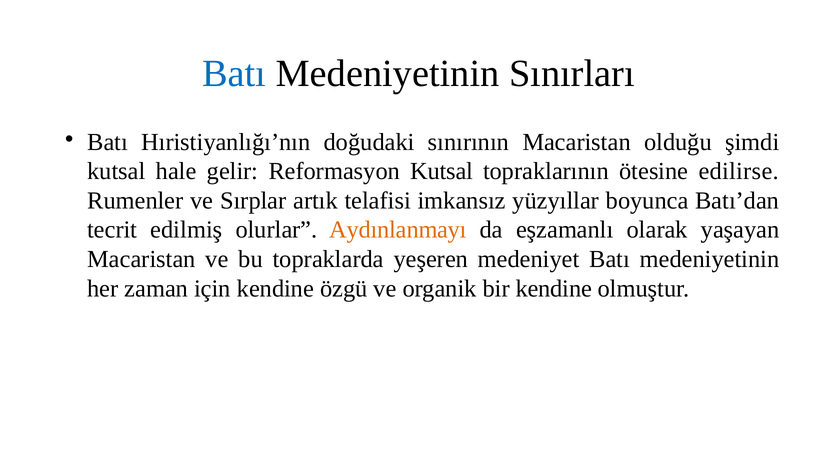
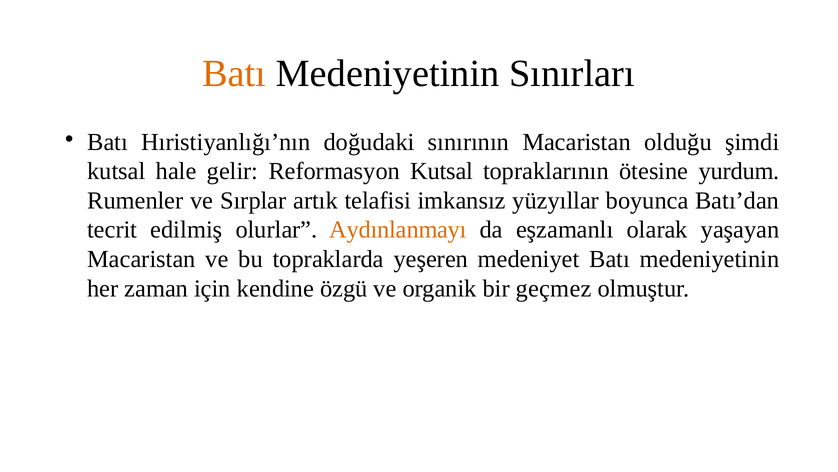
Batı at (234, 73) colour: blue -> orange
edilirse: edilirse -> yurdum
bir kendine: kendine -> geçmez
